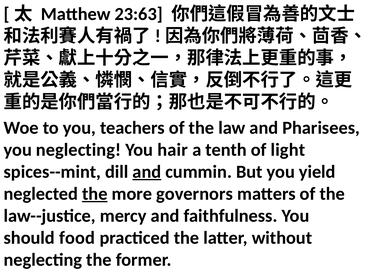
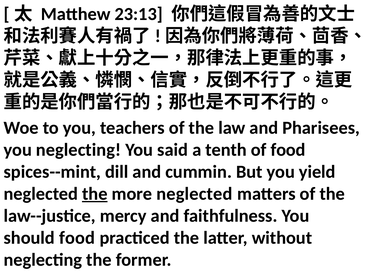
23:63: 23:63 -> 23:13
hair: hair -> said
of light: light -> food
and at (147, 172) underline: present -> none
more governors: governors -> neglected
